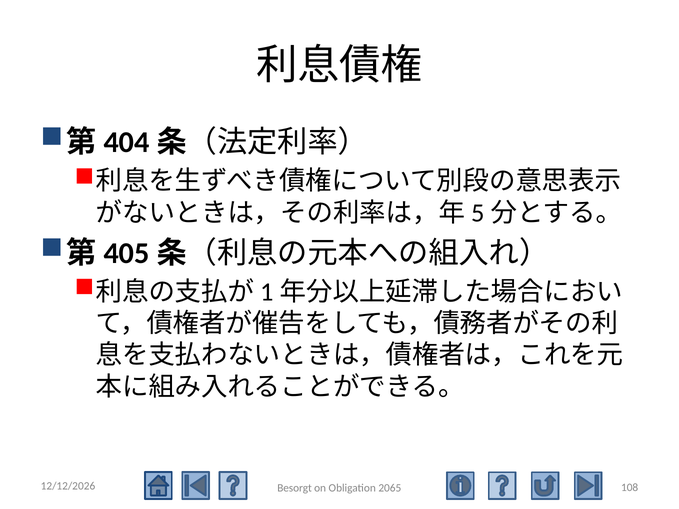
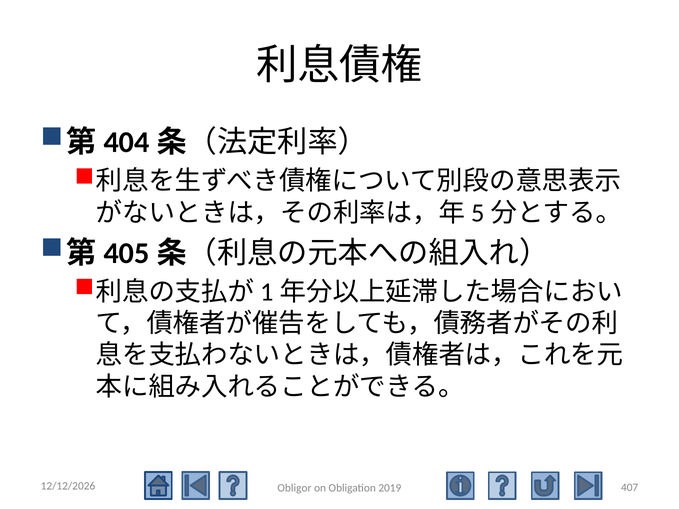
108: 108 -> 407
Besorgt: Besorgt -> Obligor
2065: 2065 -> 2019
